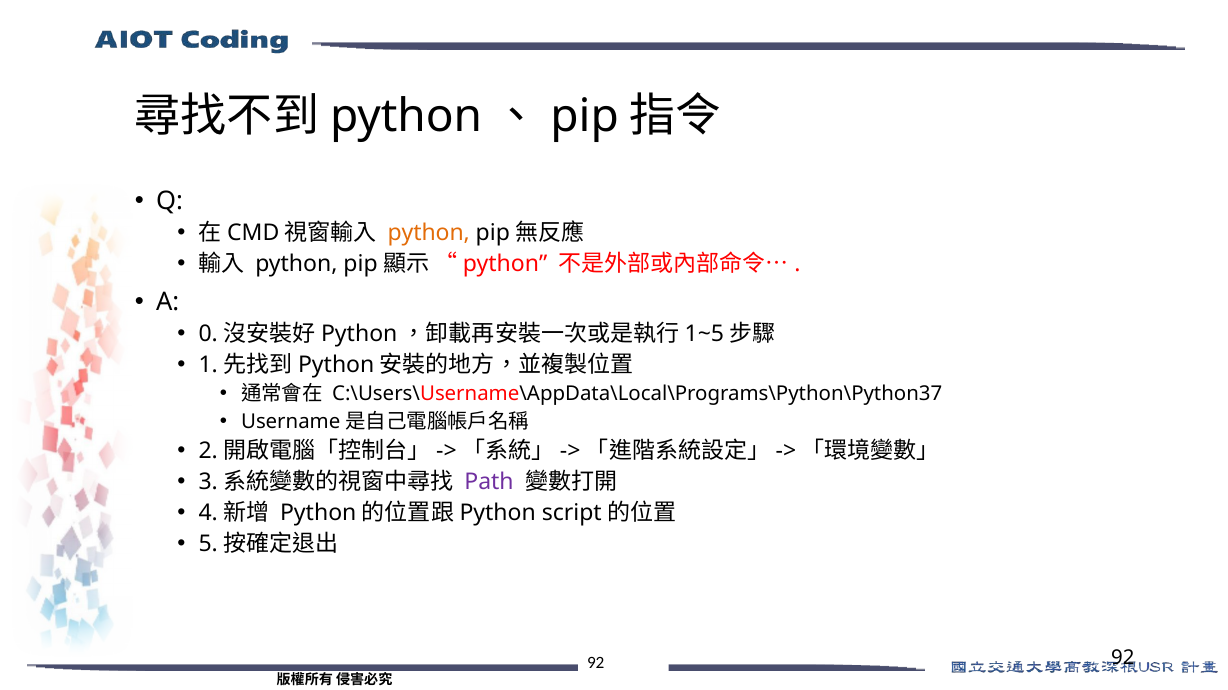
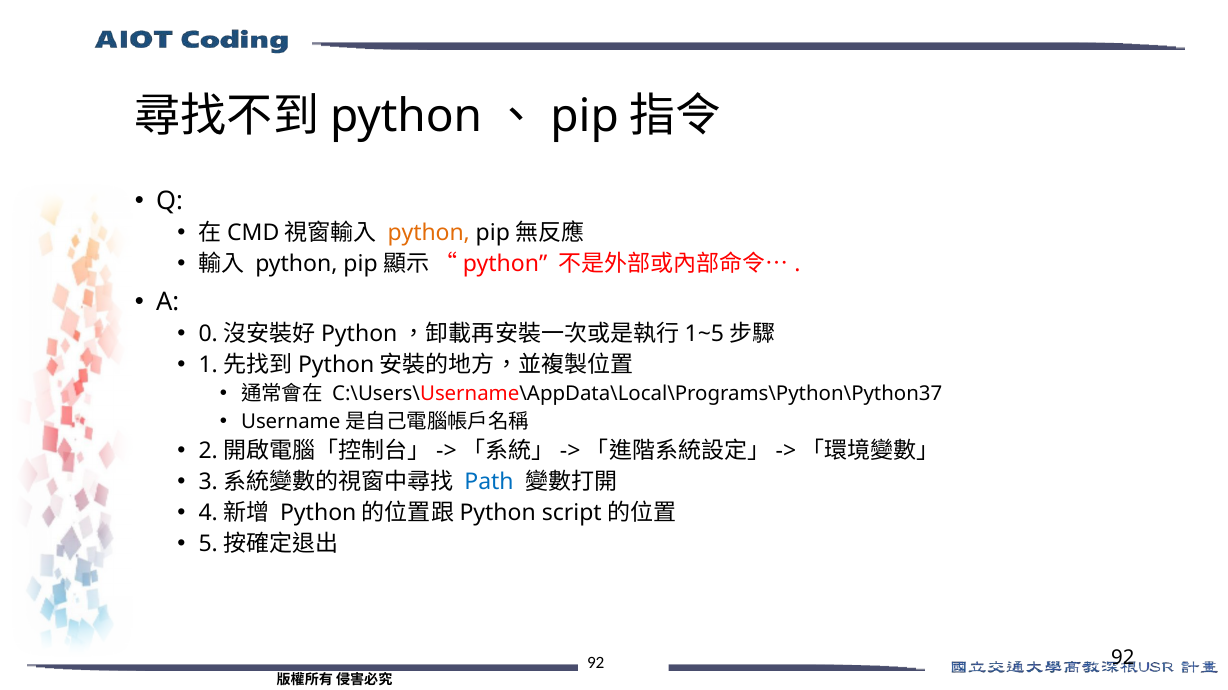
Path colour: purple -> blue
